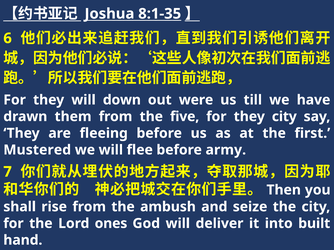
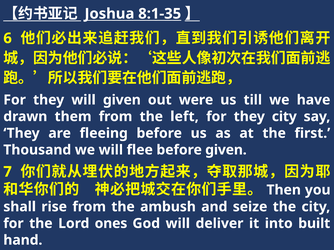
will down: down -> given
five: five -> left
Mustered: Mustered -> Thousand
before army: army -> given
